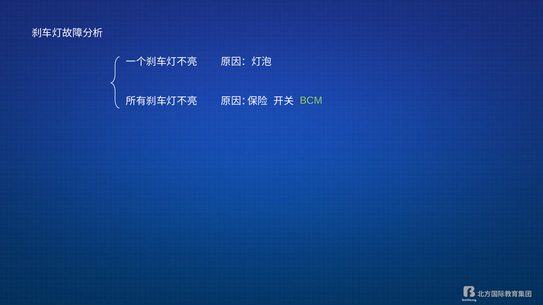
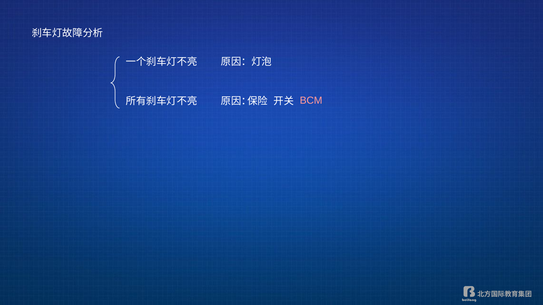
BCM colour: light green -> pink
